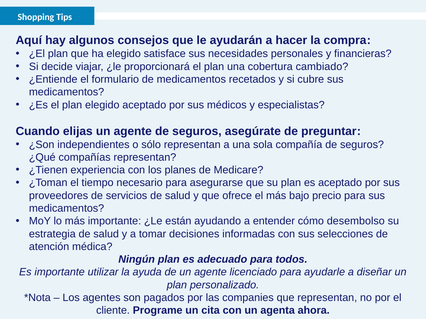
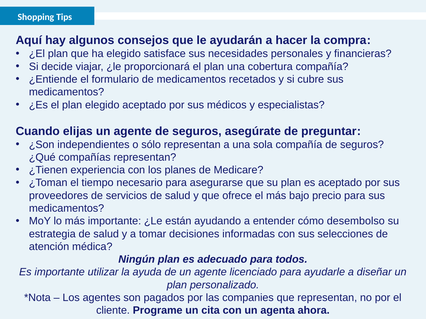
cobertura cambiado: cambiado -> compañía
